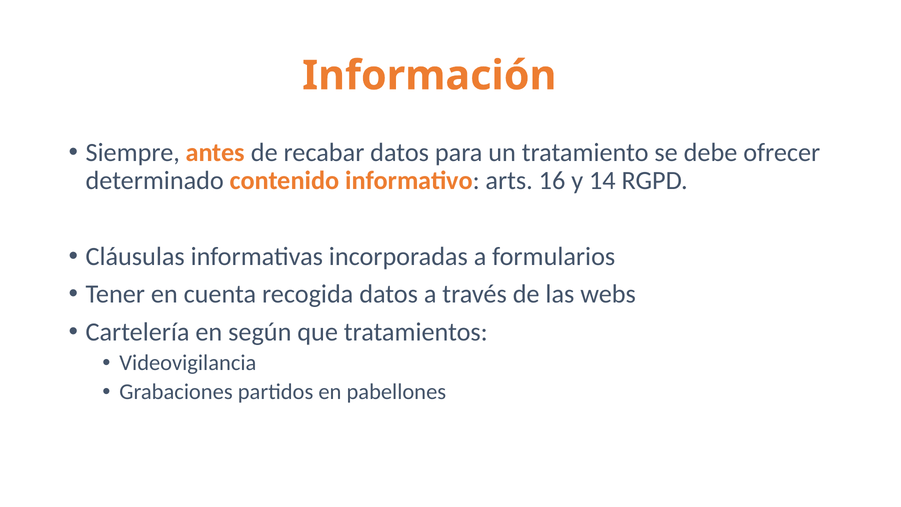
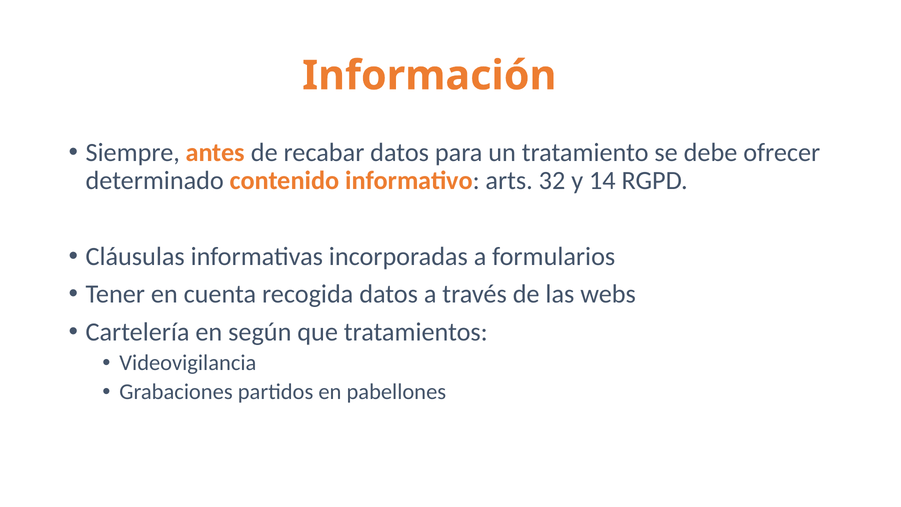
16: 16 -> 32
